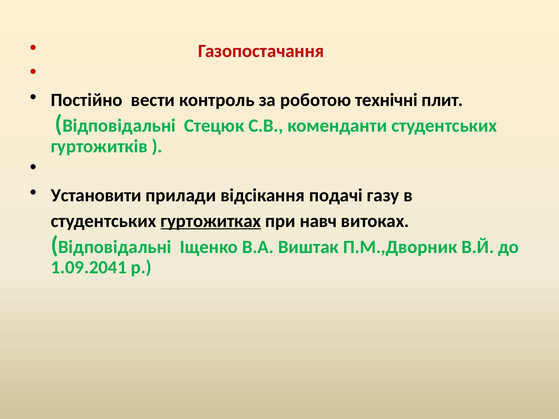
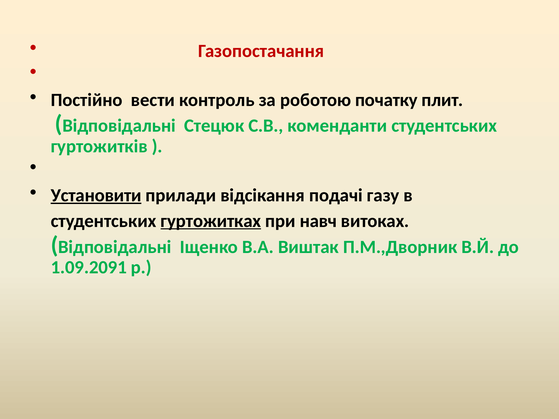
технічні: технічні -> початку
Установити underline: none -> present
1.09.2041: 1.09.2041 -> 1.09.2091
